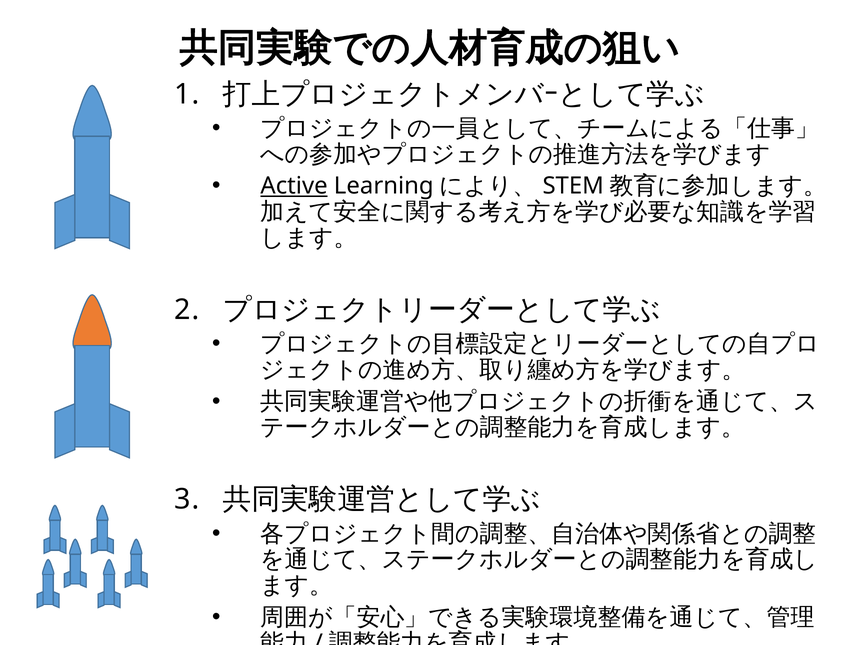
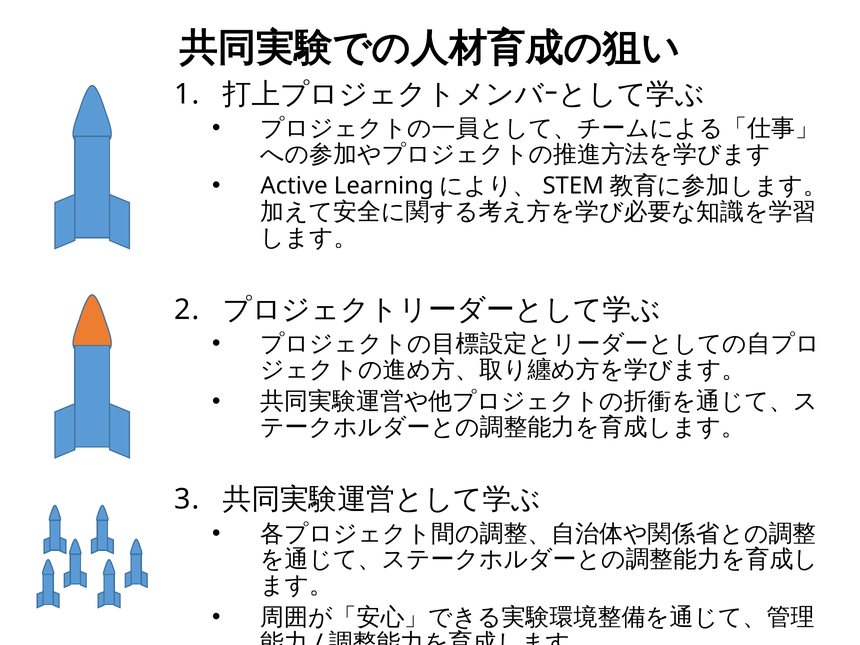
Active underline: present -> none
